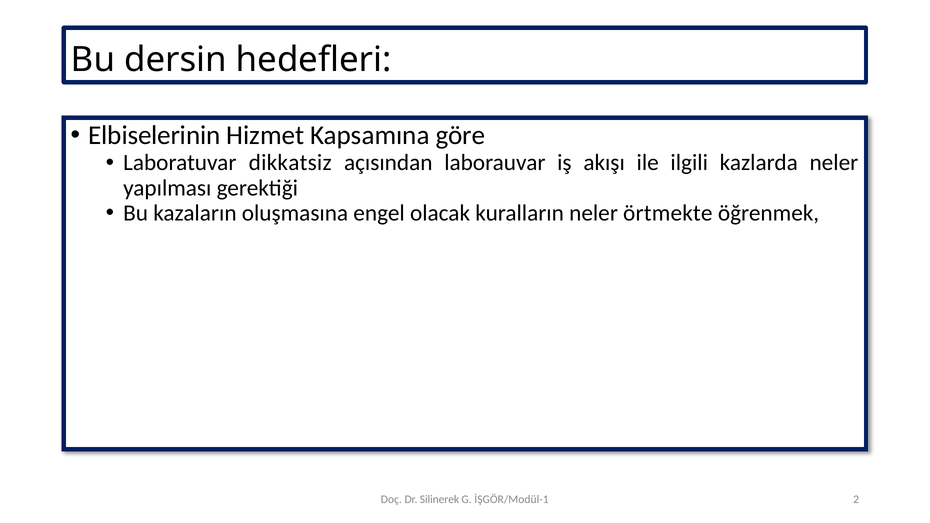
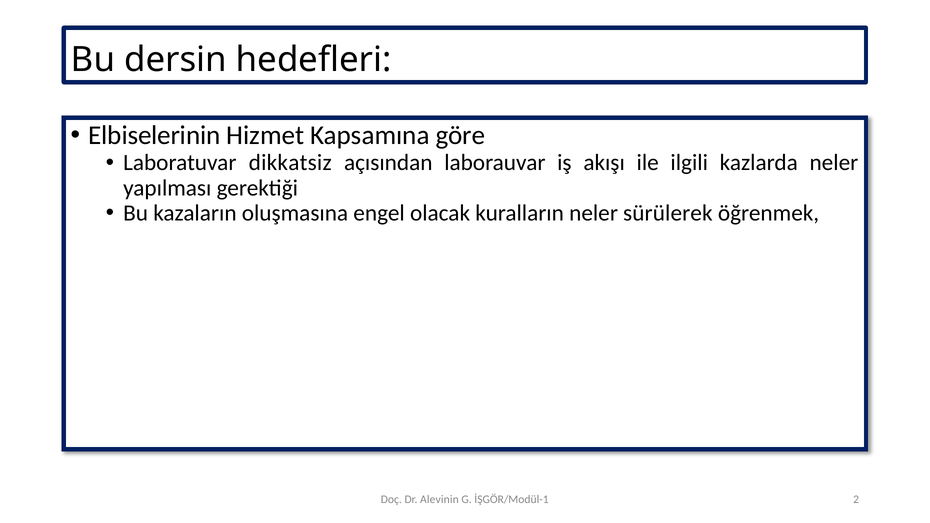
örtmekte: örtmekte -> sürülerek
Silinerek: Silinerek -> Alevinin
